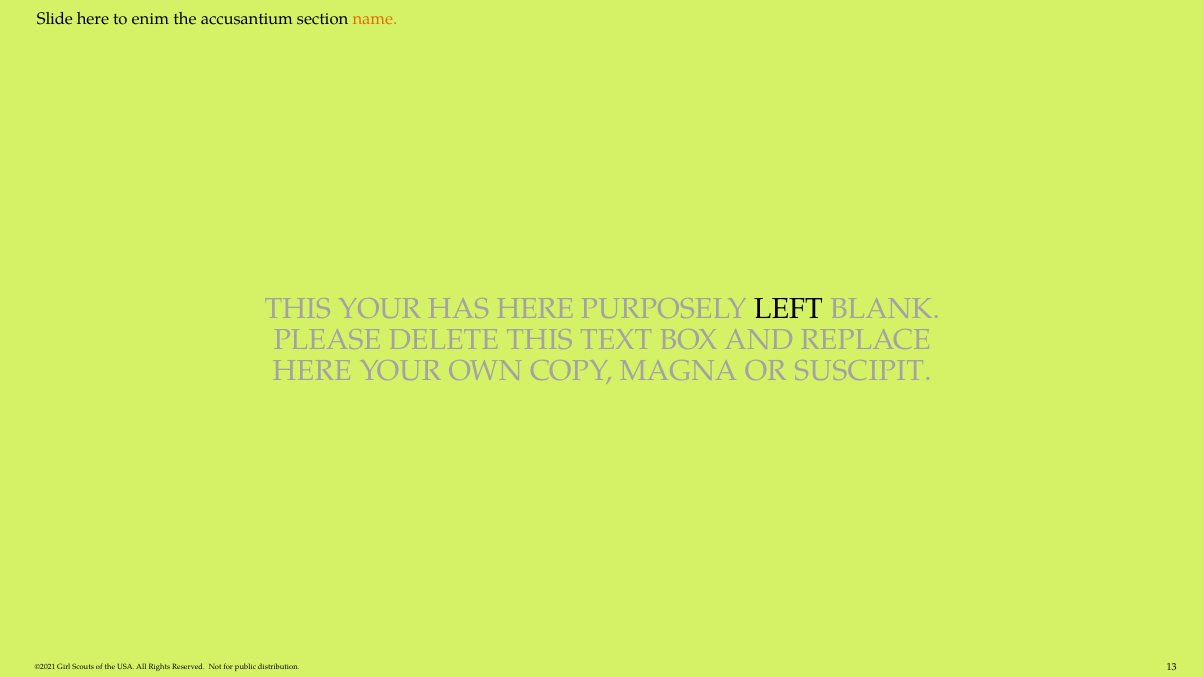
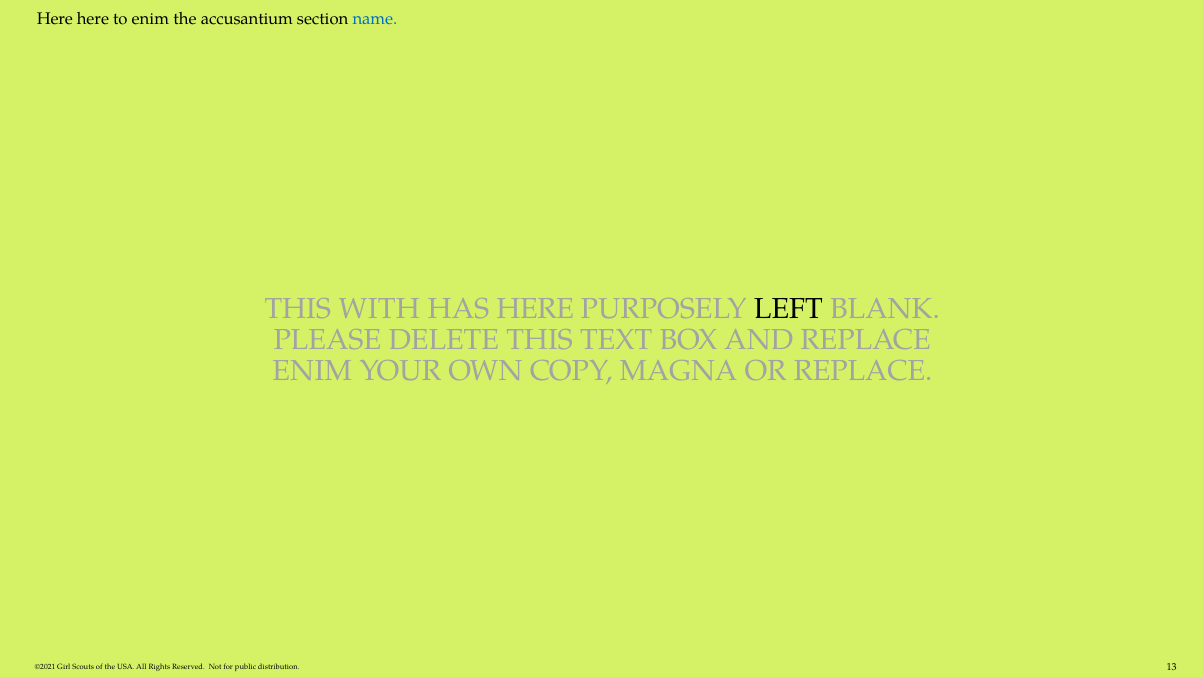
Slide at (55, 19): Slide -> Here
name colour: orange -> blue
THIS YOUR: YOUR -> WITH
HERE at (312, 371): HERE -> ENIM
OR SUSCIPIT: SUSCIPIT -> REPLACE
